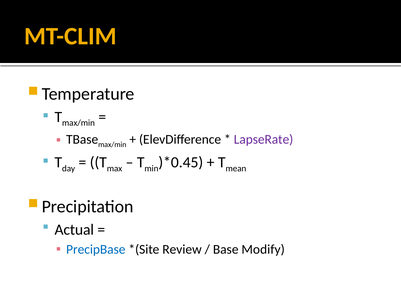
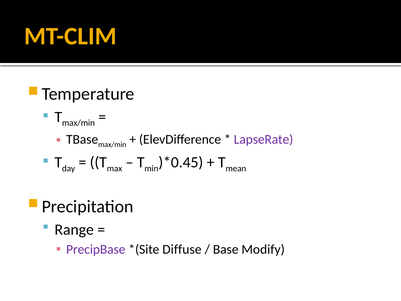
Actual: Actual -> Range
PrecipBase colour: blue -> purple
Review: Review -> Diffuse
